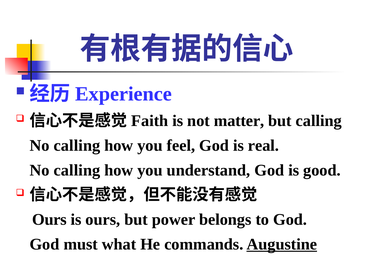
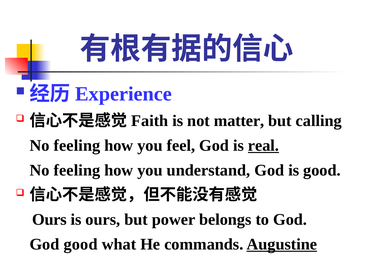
calling at (77, 146): calling -> feeling
real underline: none -> present
calling at (77, 170): calling -> feeling
God must: must -> good
